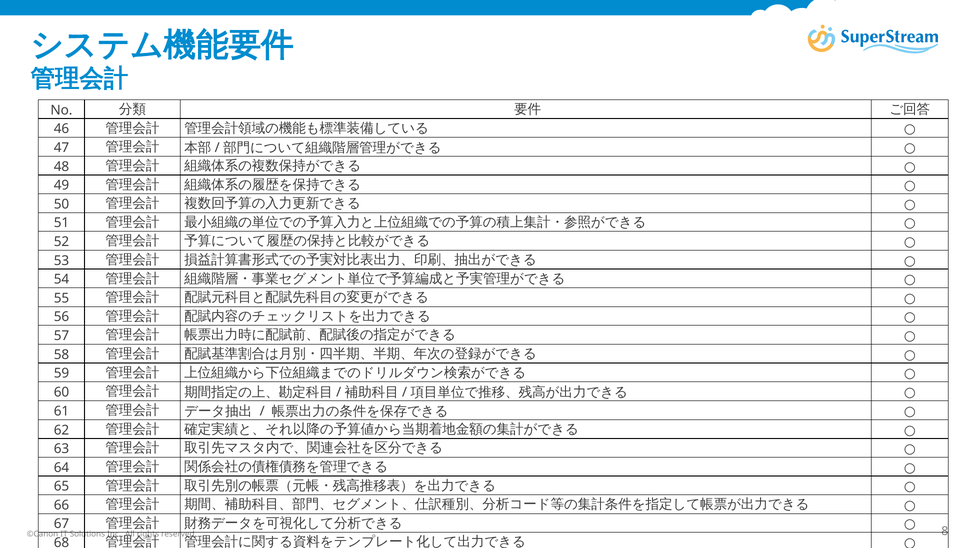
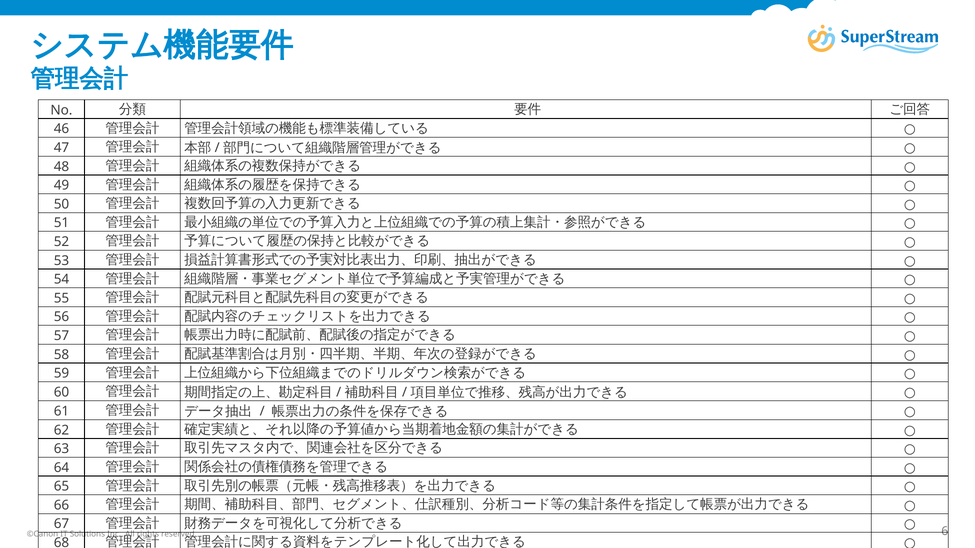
8: 8 -> 6
